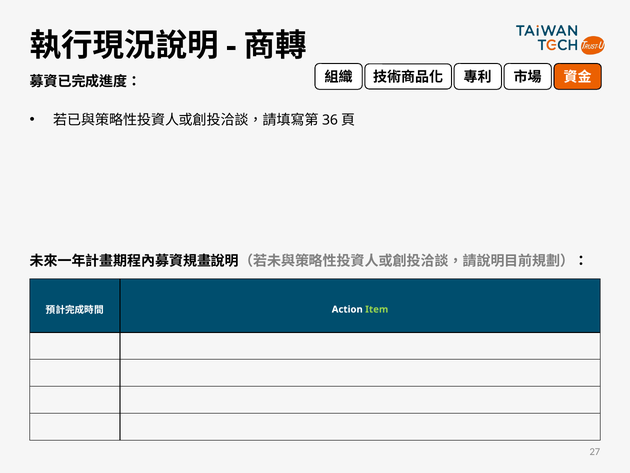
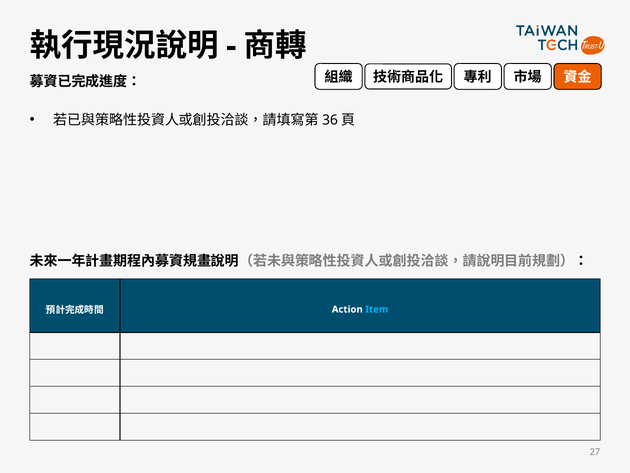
Item colour: light green -> light blue
